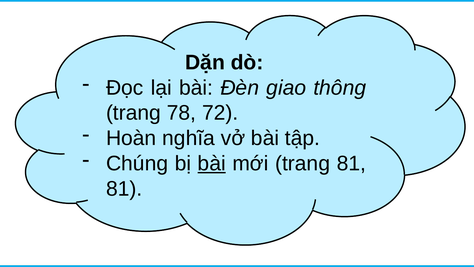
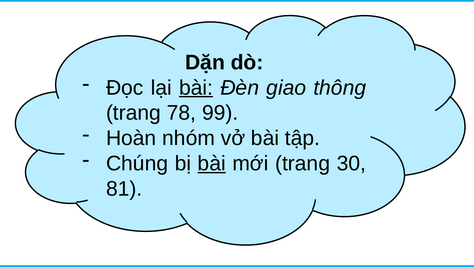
bài at (196, 88) underline: none -> present
72: 72 -> 99
nghĩa: nghĩa -> nhóm
trang 81: 81 -> 30
